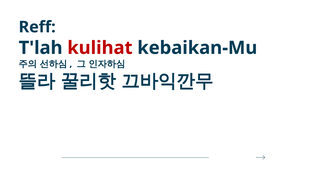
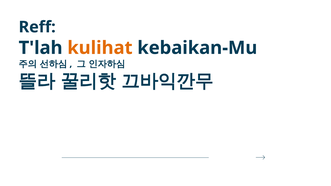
kulihat colour: red -> orange
